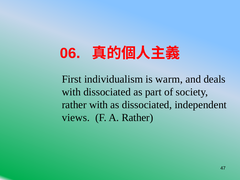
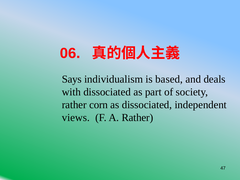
First: First -> Says
warm: warm -> based
rather with: with -> corn
